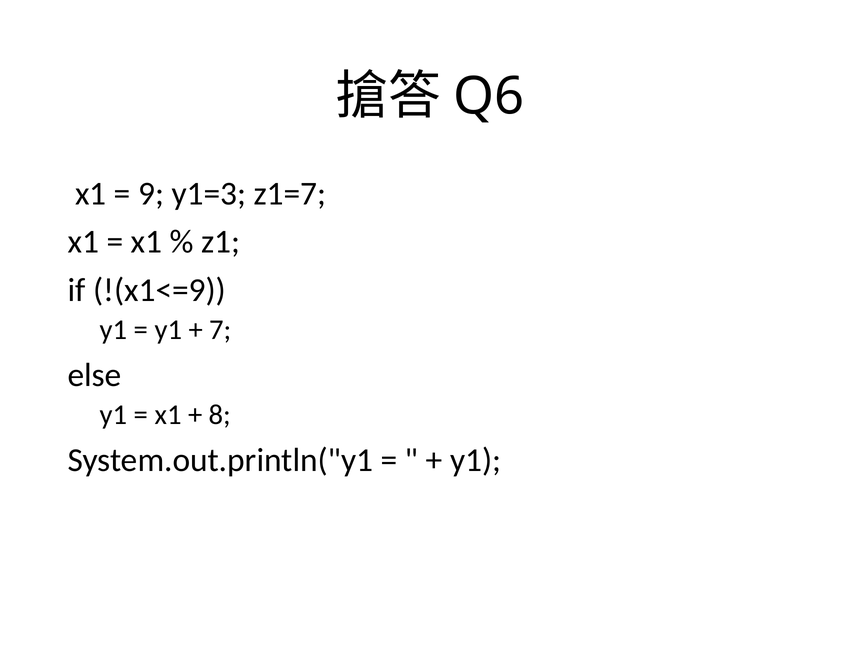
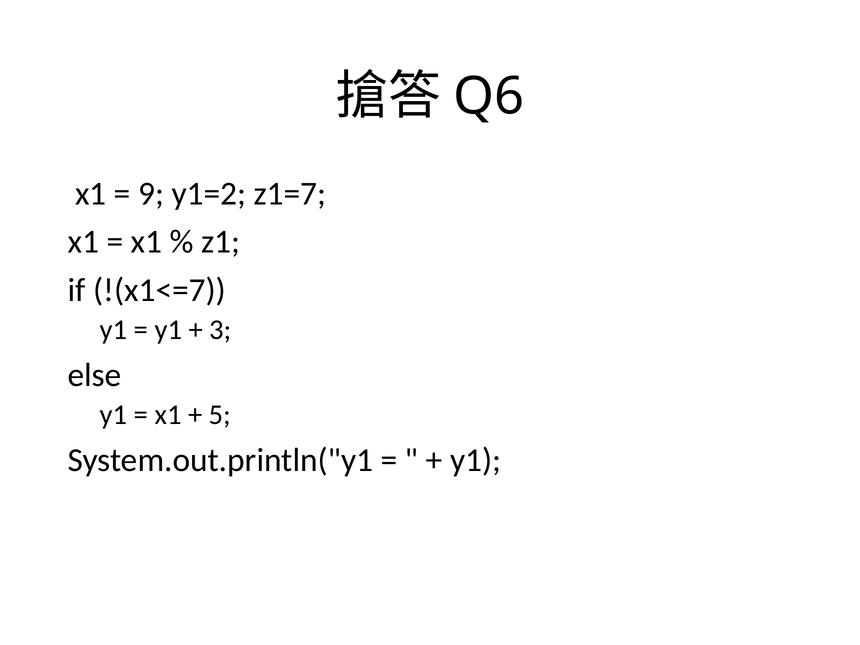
y1=3: y1=3 -> y1=2
!(x1<=9: !(x1<=9 -> !(x1<=7
7: 7 -> 3
8: 8 -> 5
